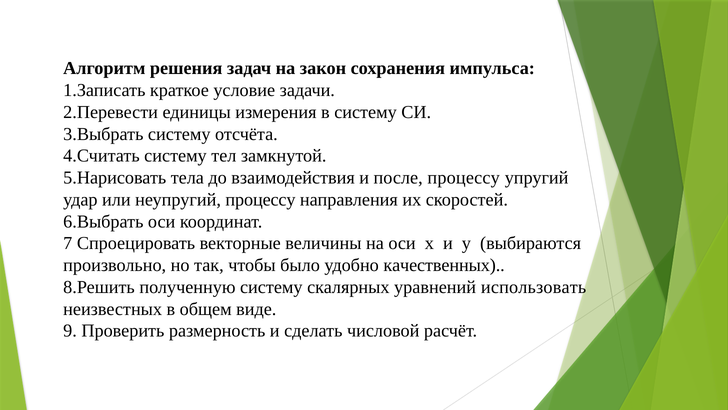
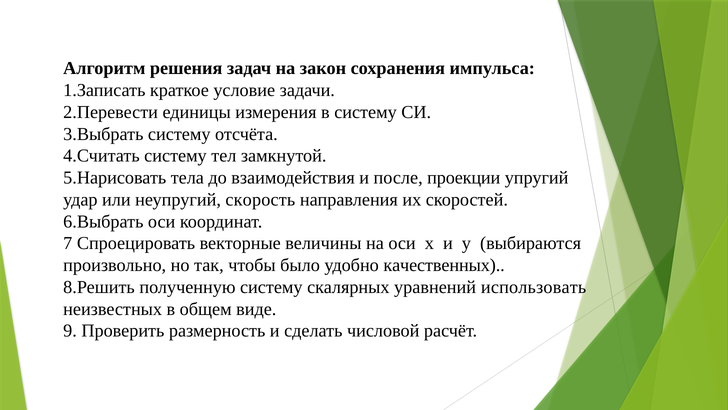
после процессу: процессу -> проекции
неупругий процессу: процессу -> скорость
